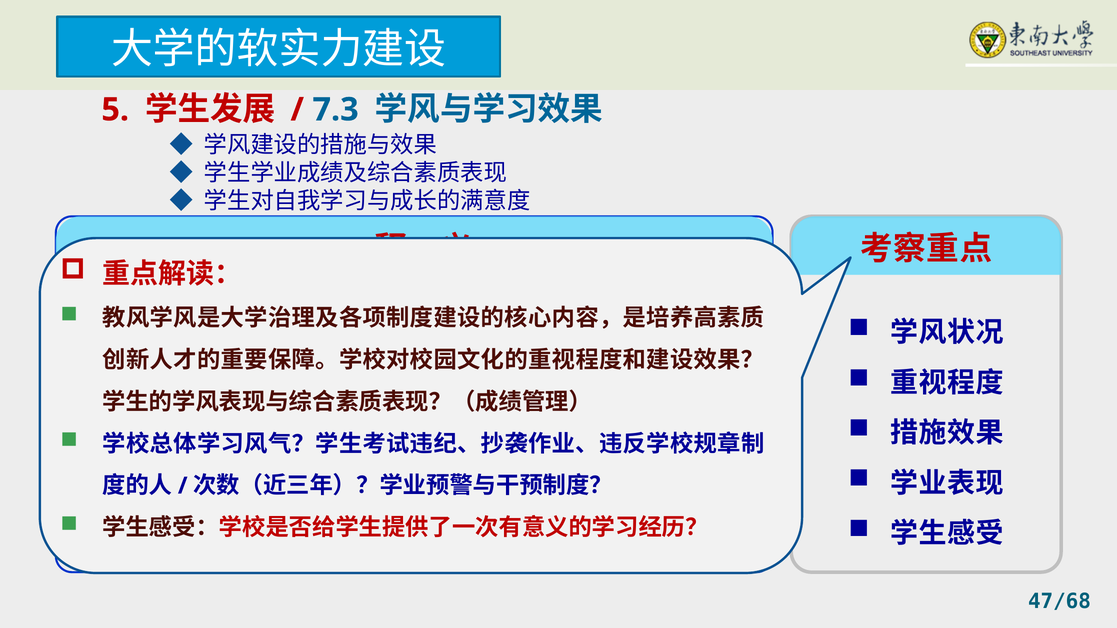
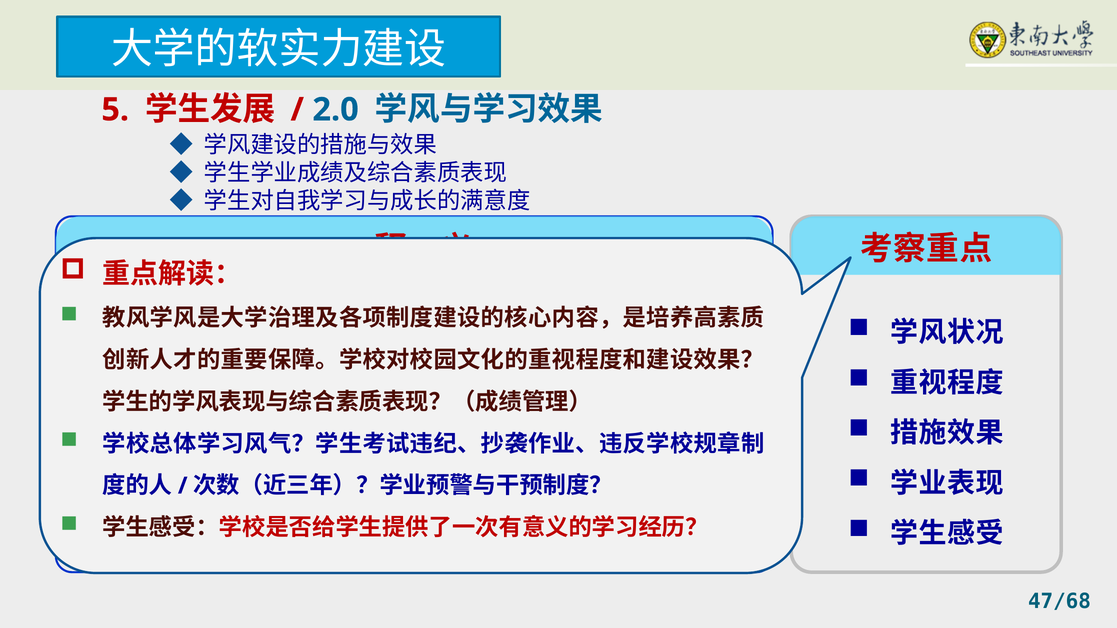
7.3: 7.3 -> 2.0
